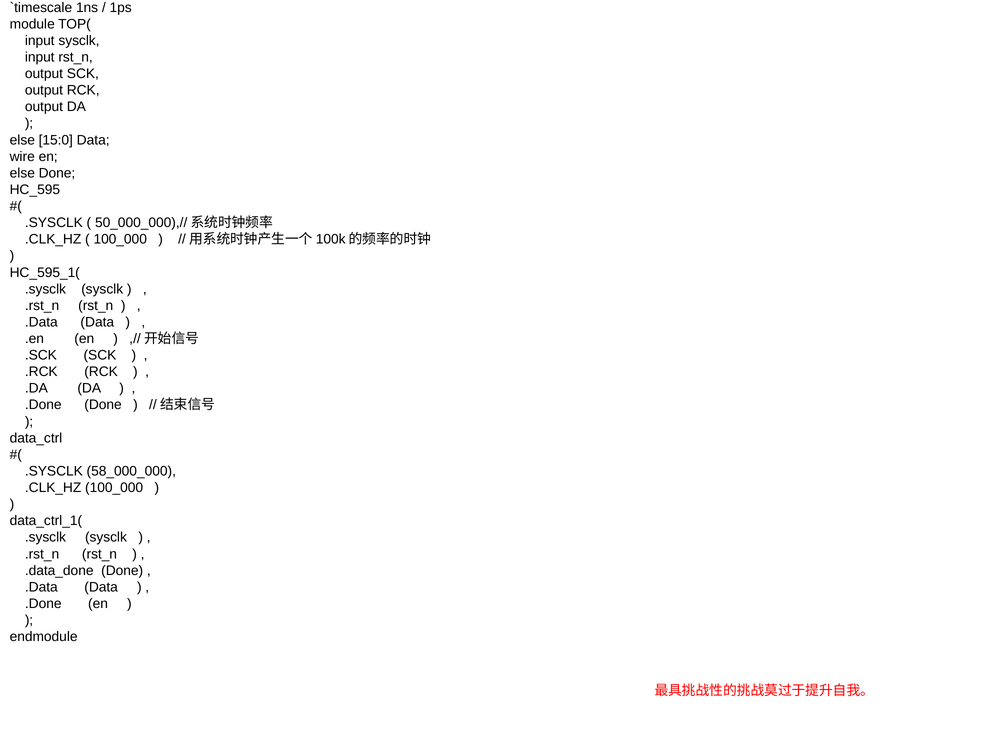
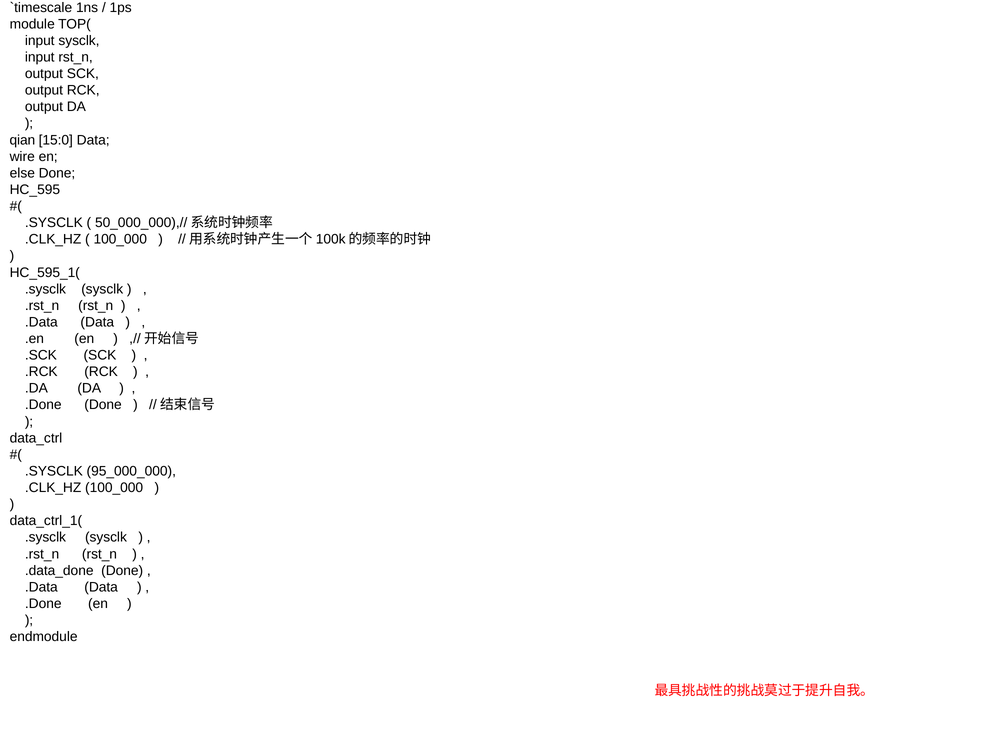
else at (22, 140): else -> qian
58_000_000: 58_000_000 -> 95_000_000
